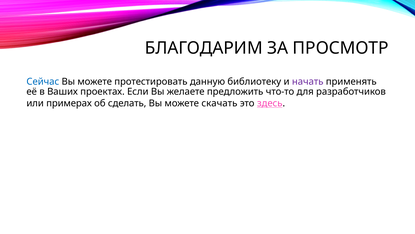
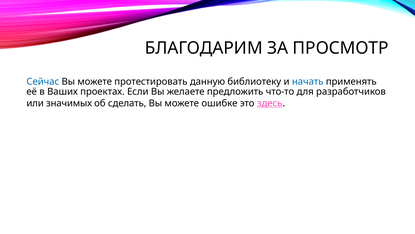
начать colour: purple -> blue
примерах: примерах -> значимых
скачать: скачать -> ошибке
